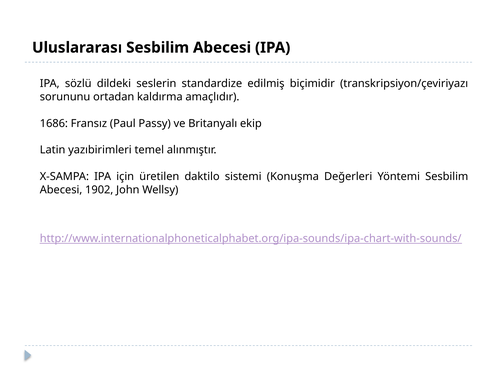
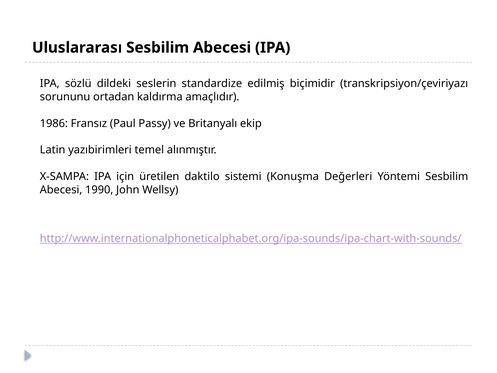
1686: 1686 -> 1986
1902: 1902 -> 1990
